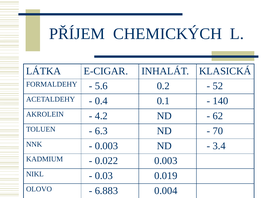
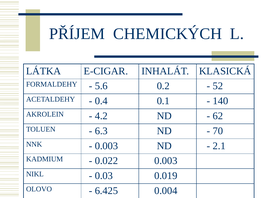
3.4: 3.4 -> 2.1
6.883: 6.883 -> 6.425
